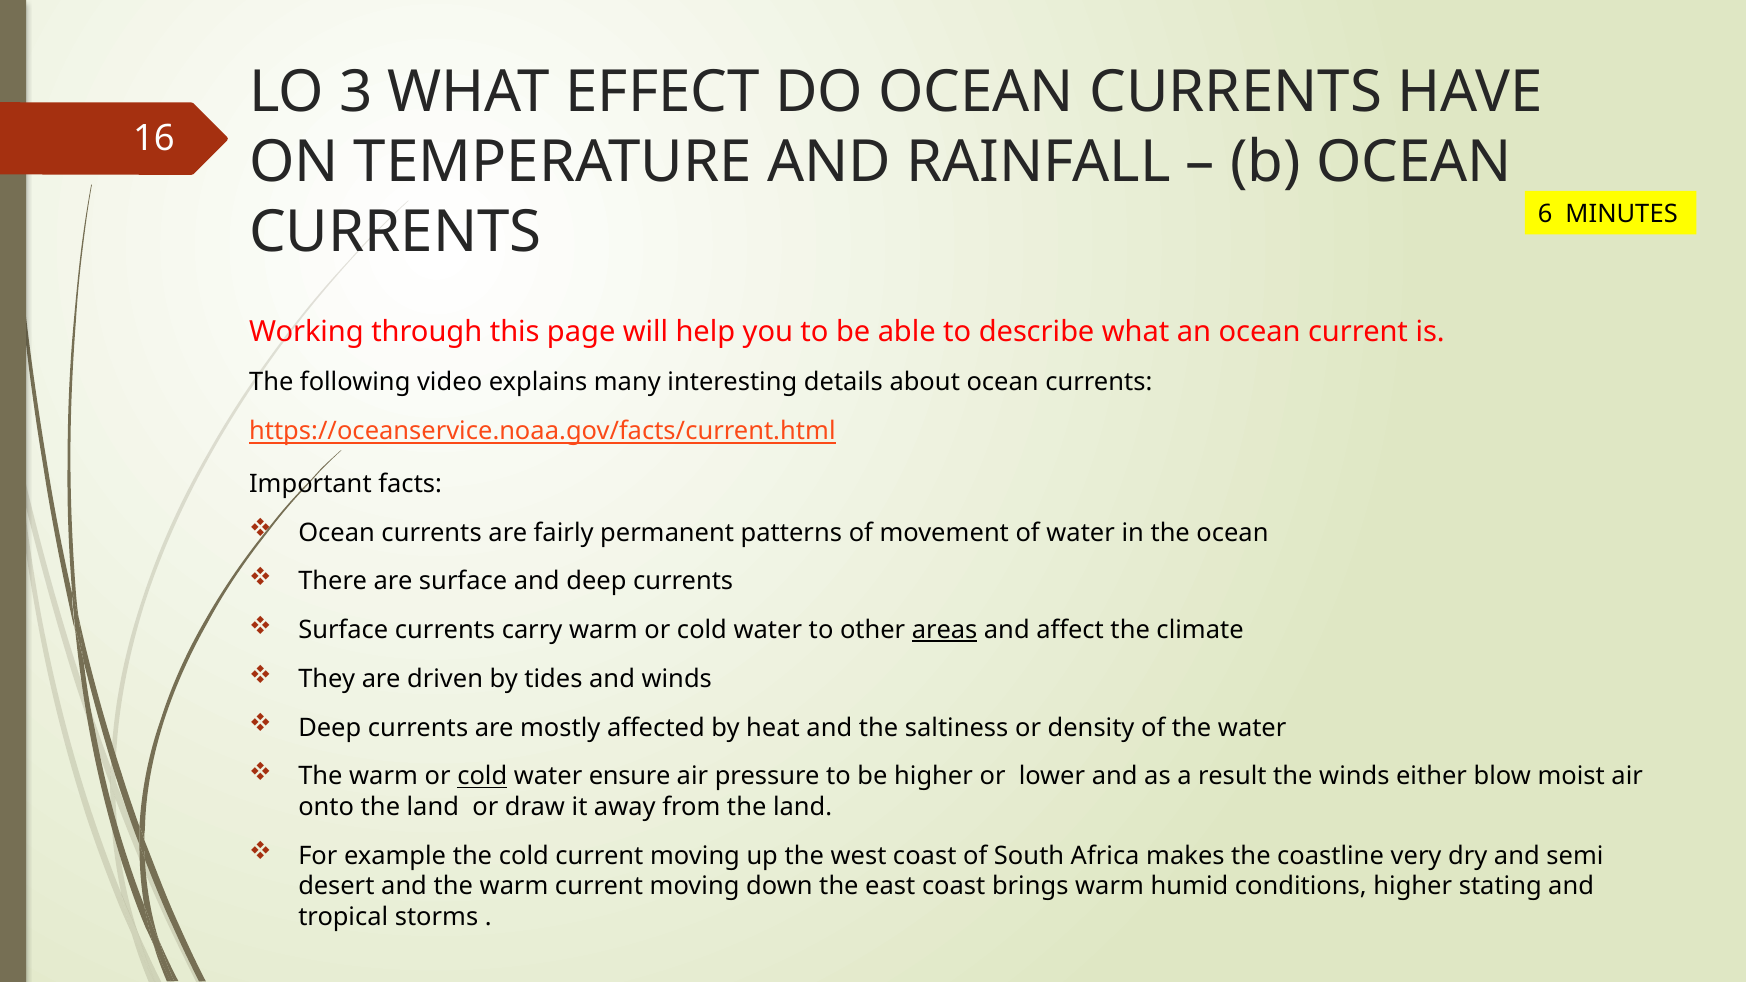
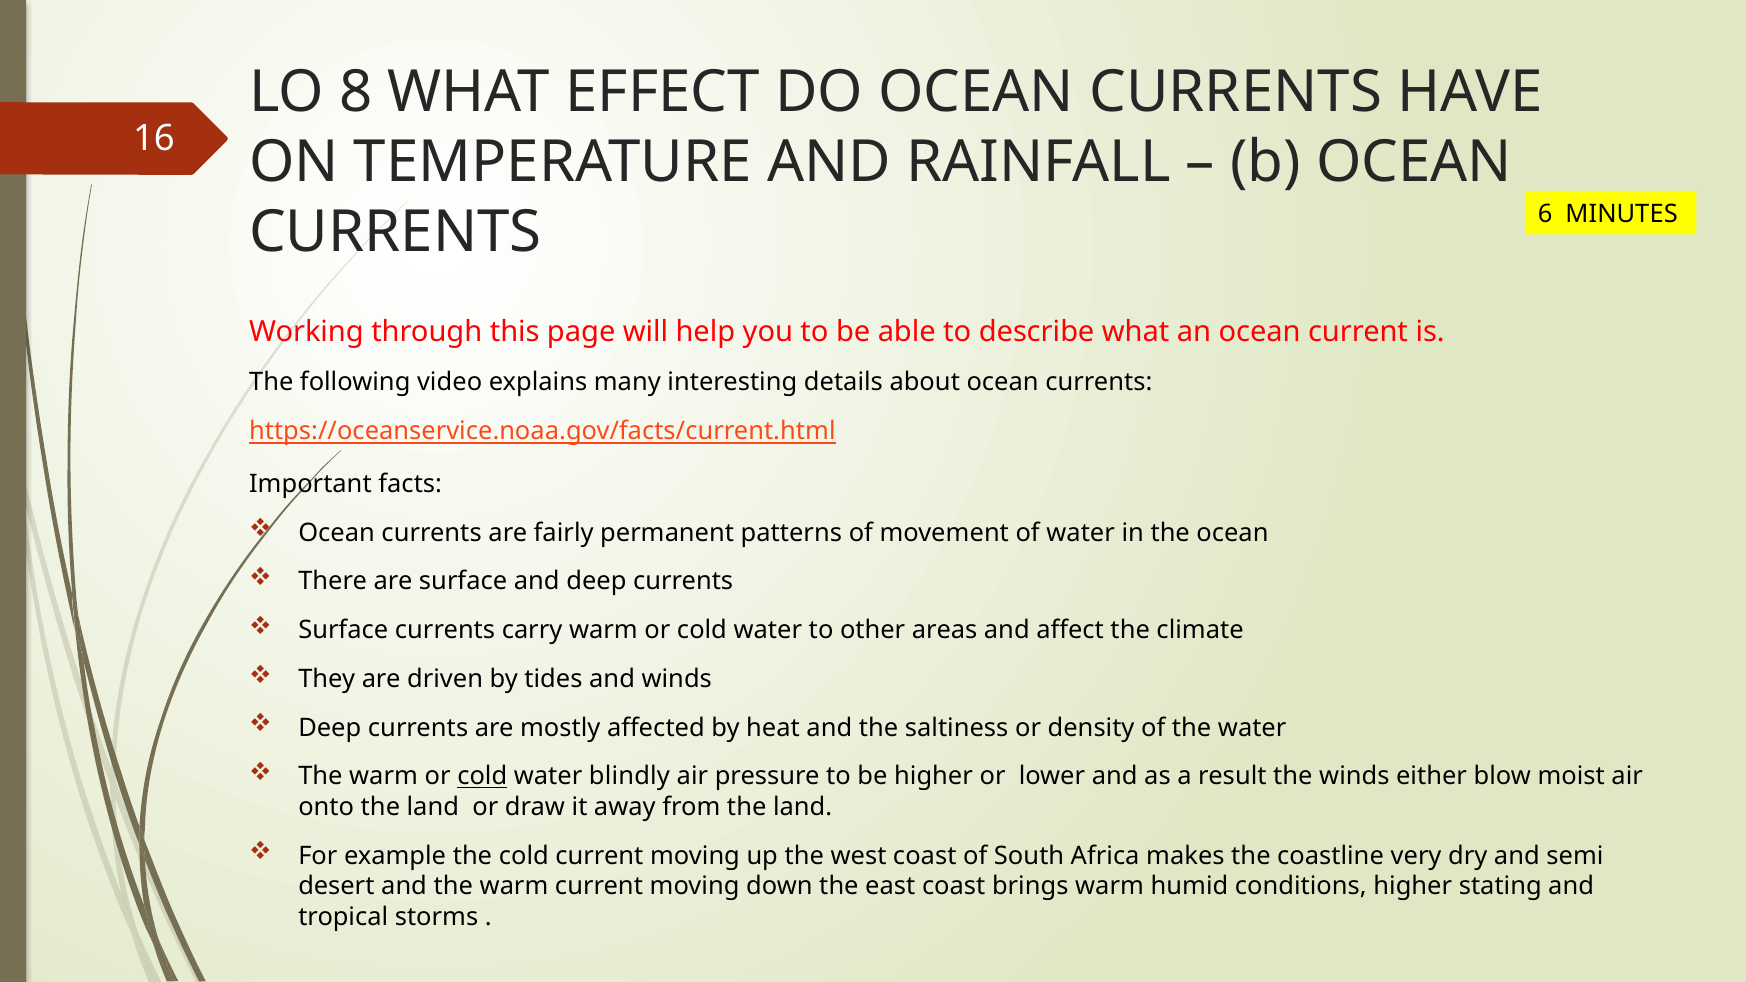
3: 3 -> 8
areas underline: present -> none
ensure: ensure -> blindly
